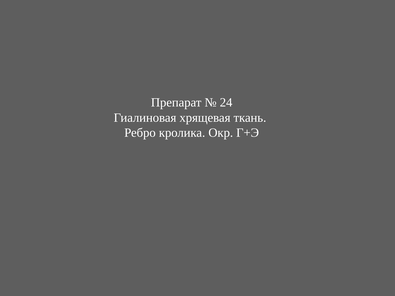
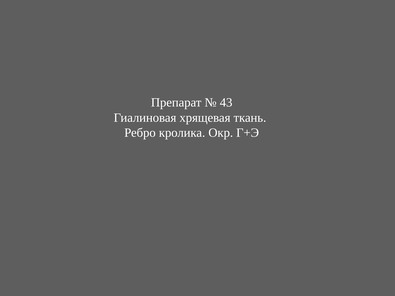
24: 24 -> 43
